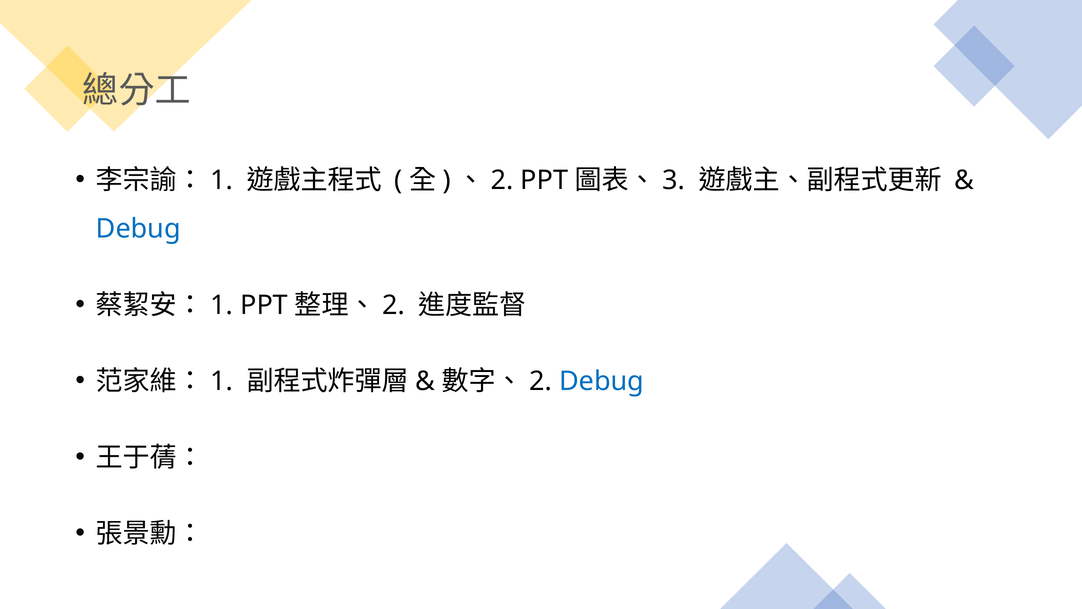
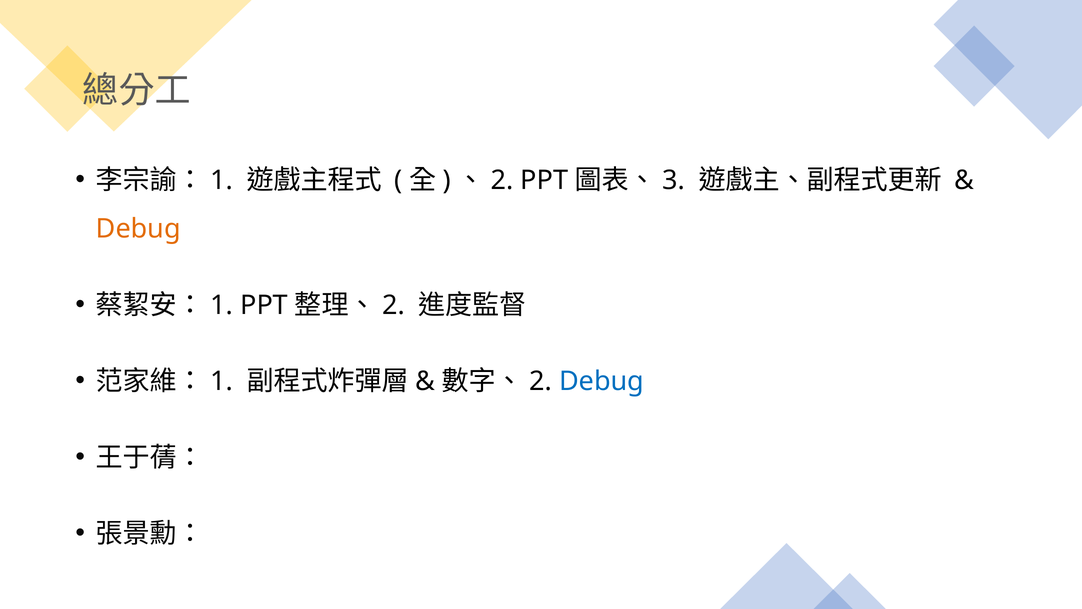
Debug at (138, 229) colour: blue -> orange
